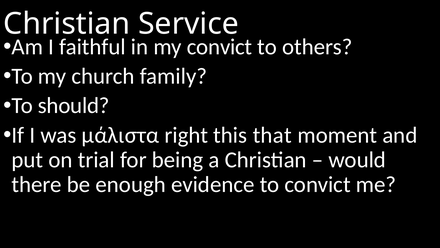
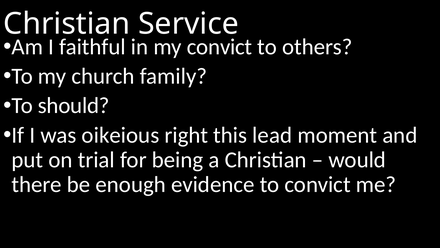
μάλιστα: μάλιστα -> oikeious
that: that -> lead
